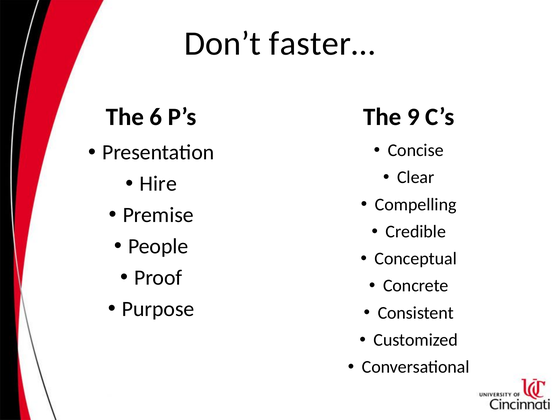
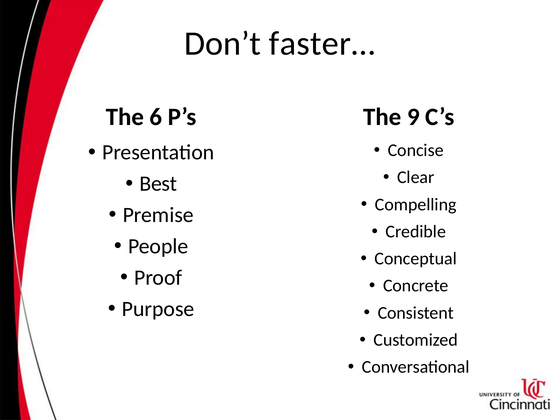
Hire: Hire -> Best
